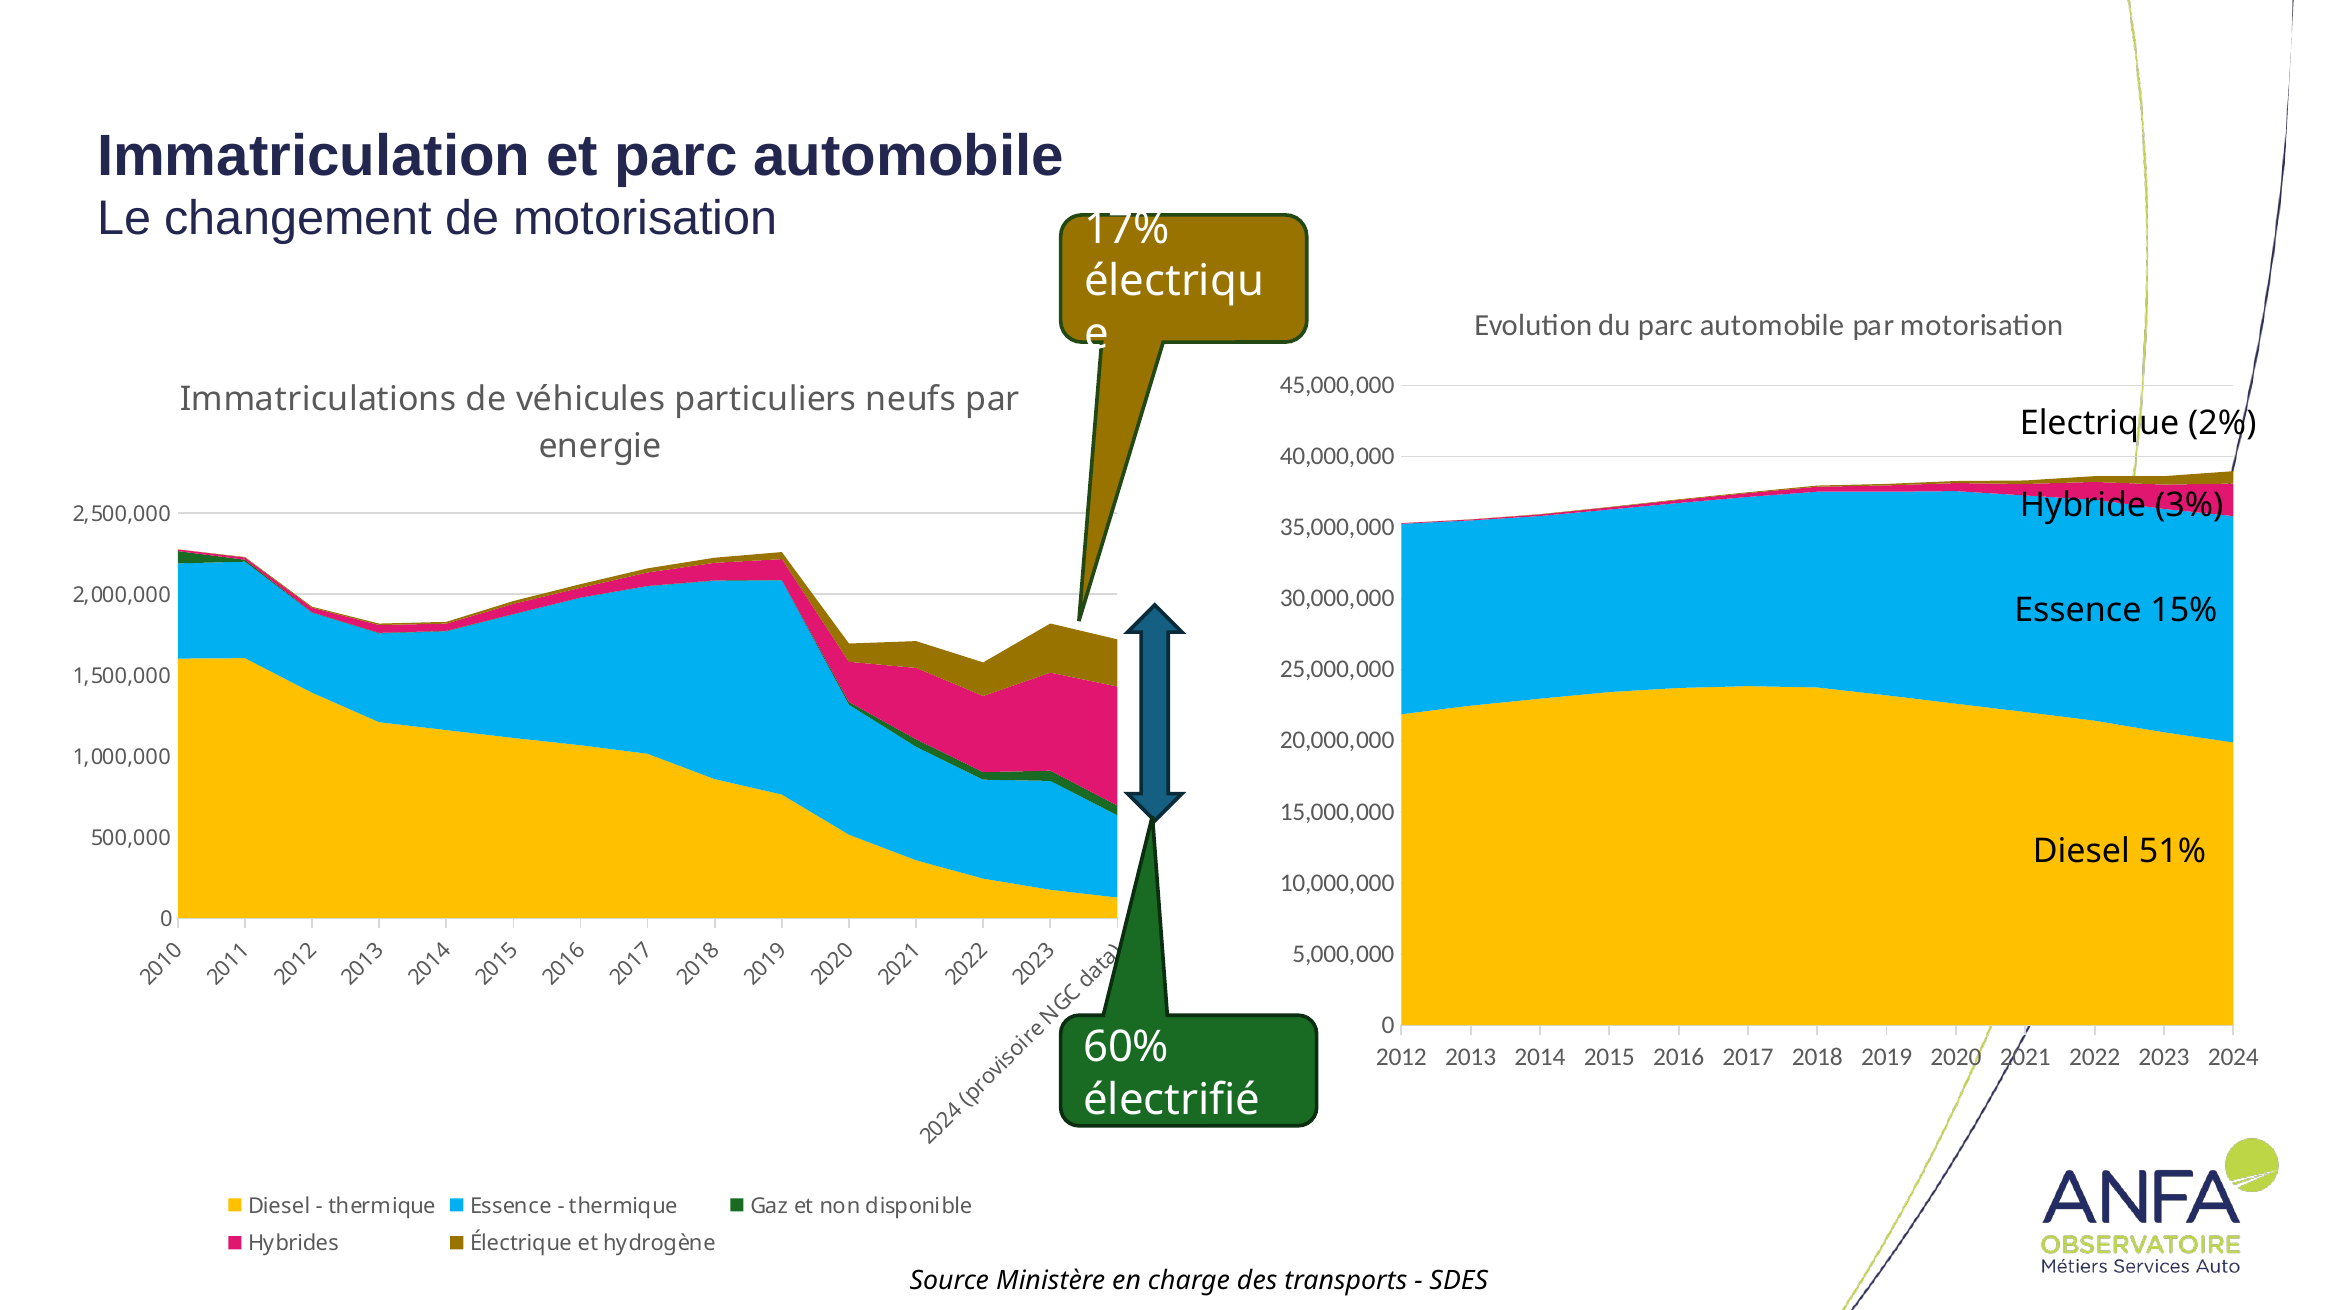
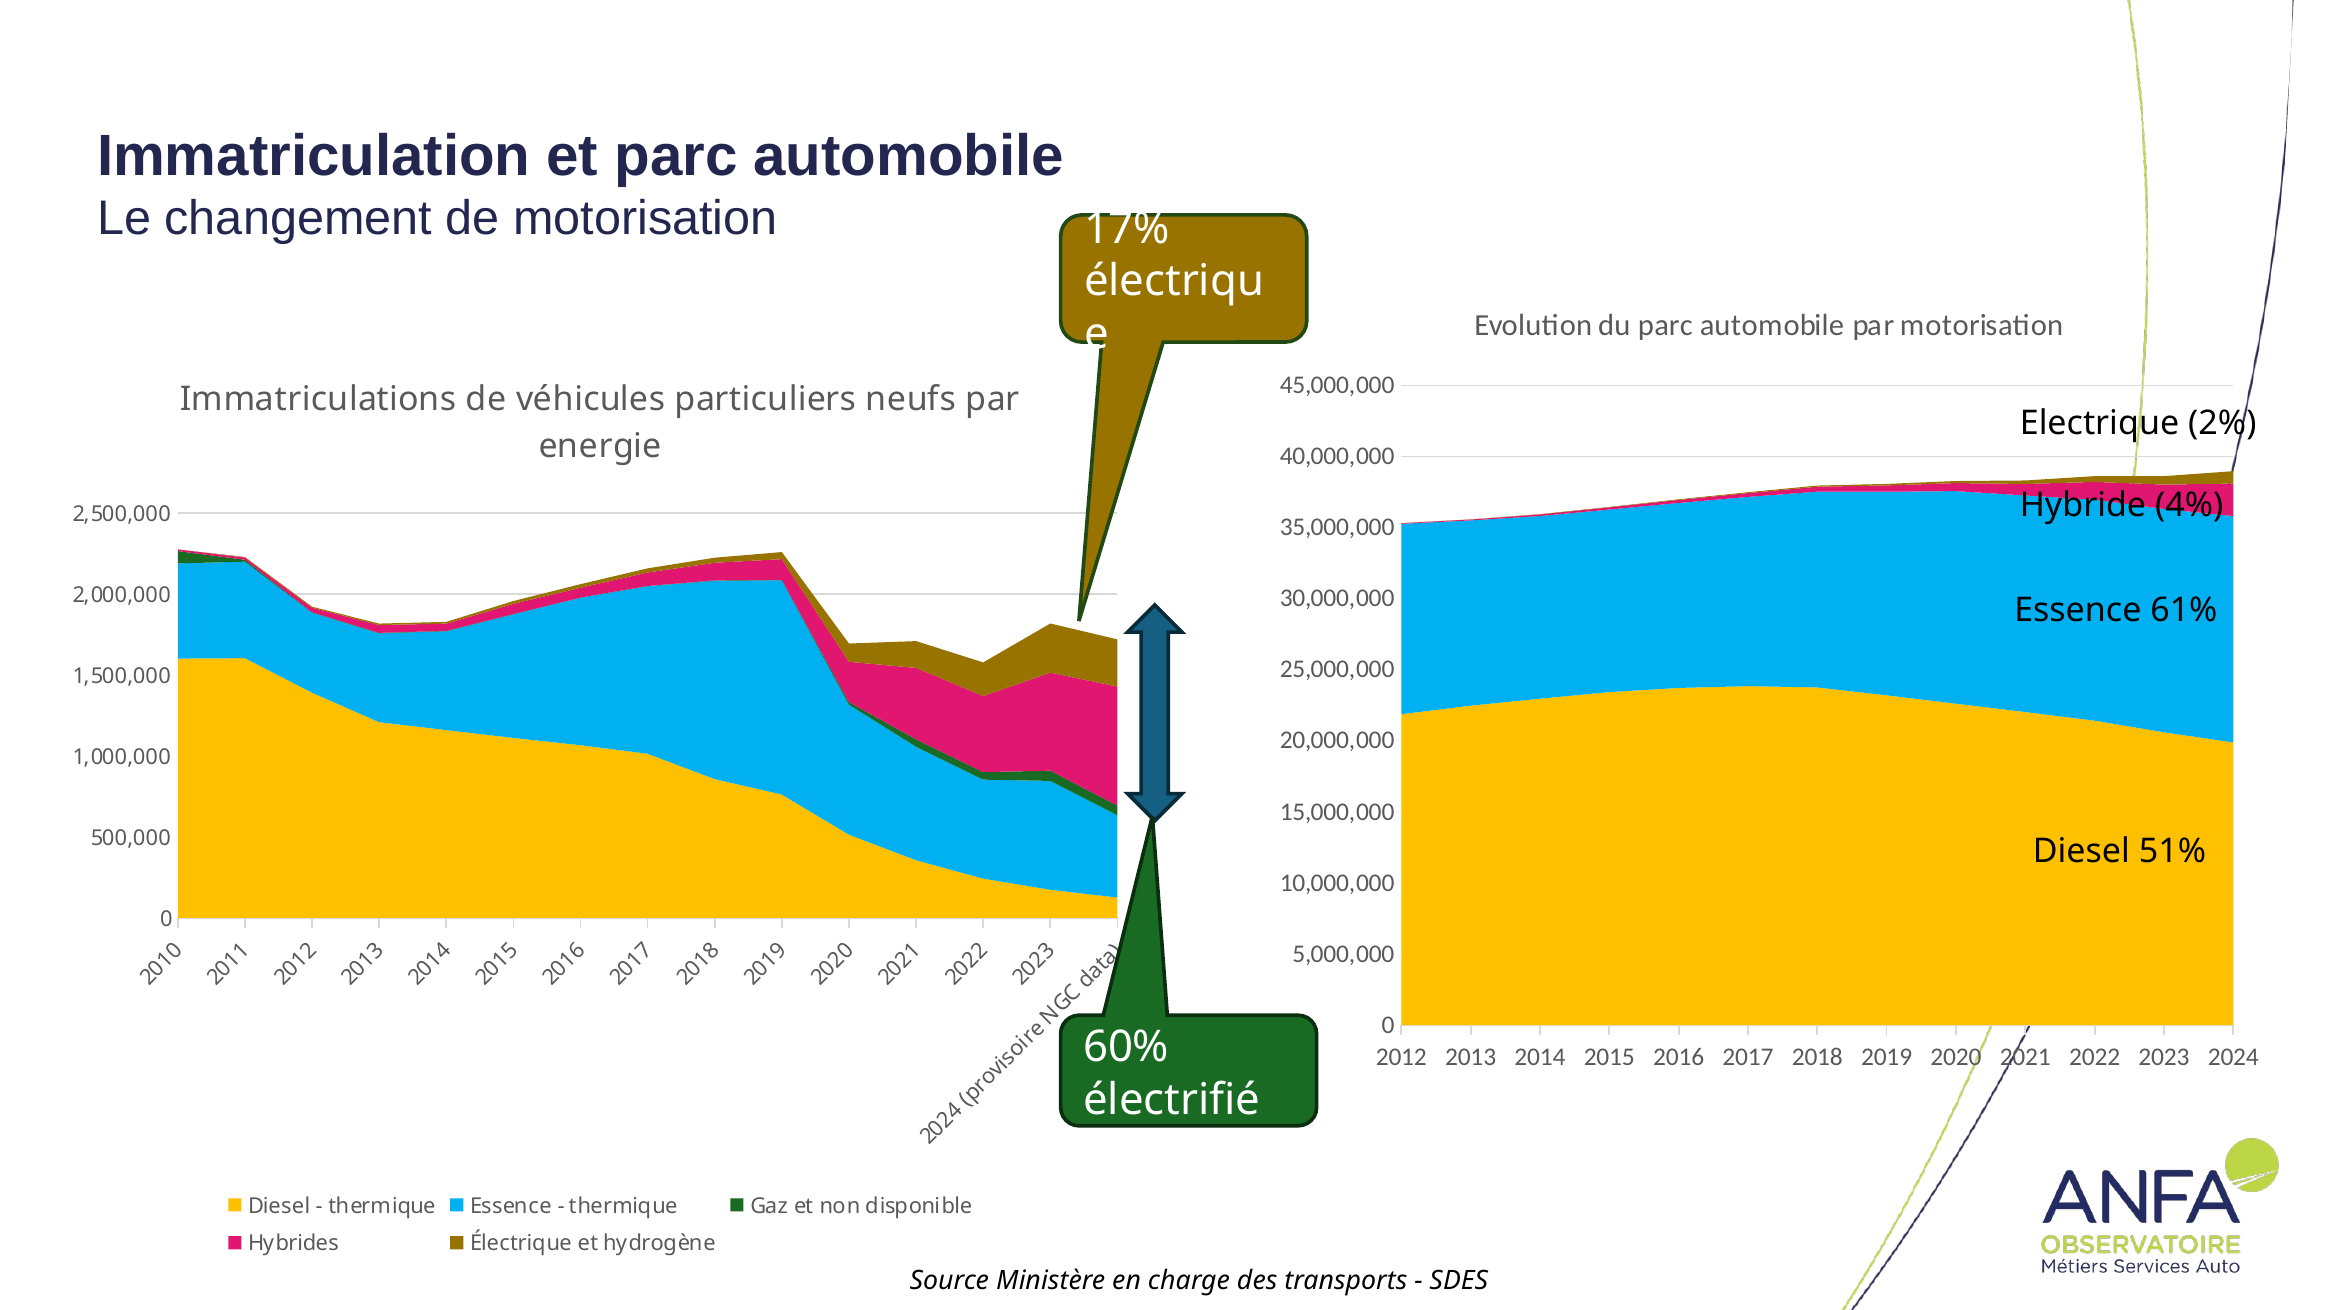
3%: 3% -> 4%
15%: 15% -> 61%
